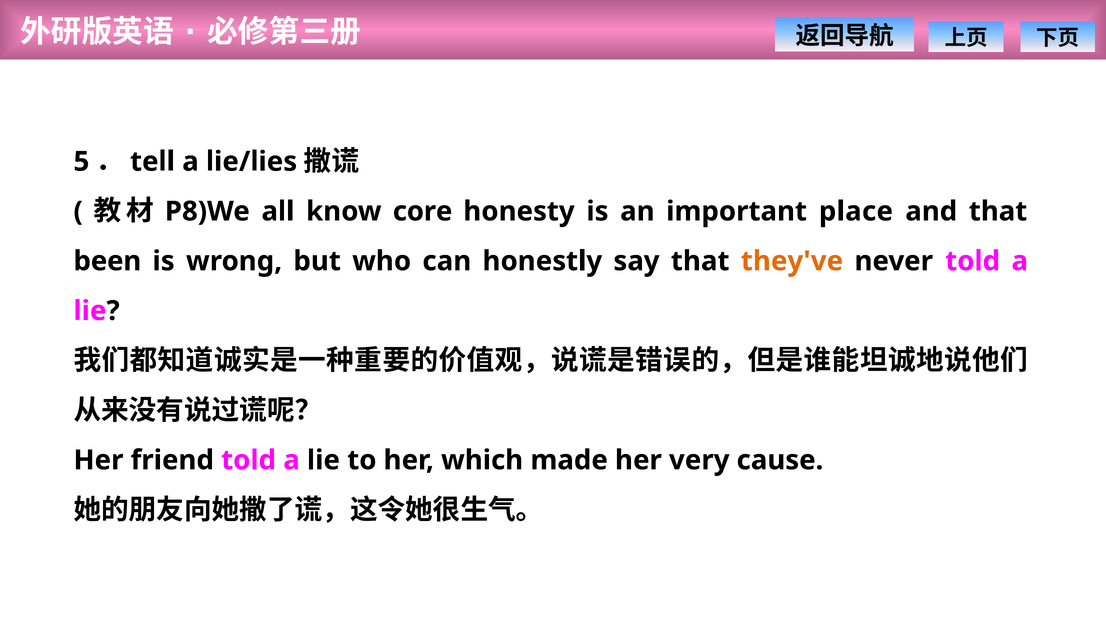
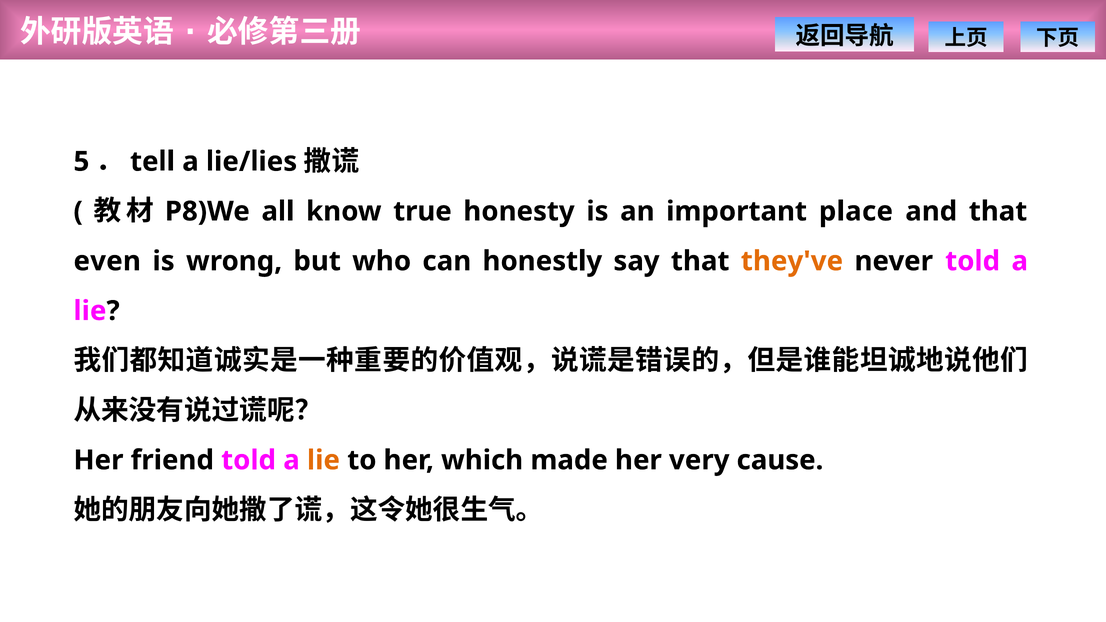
core: core -> true
been: been -> even
lie at (323, 460) colour: black -> orange
